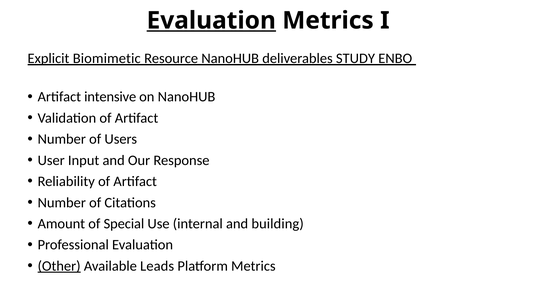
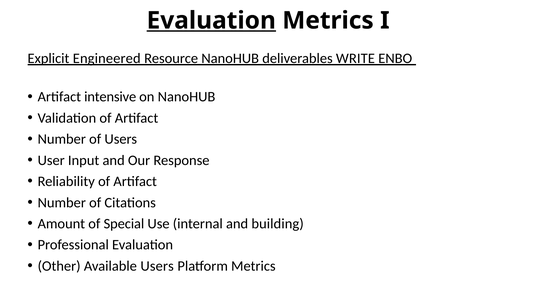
Biomimetic: Biomimetic -> Engineered
STUDY: STUDY -> WRITE
Other underline: present -> none
Available Leads: Leads -> Users
